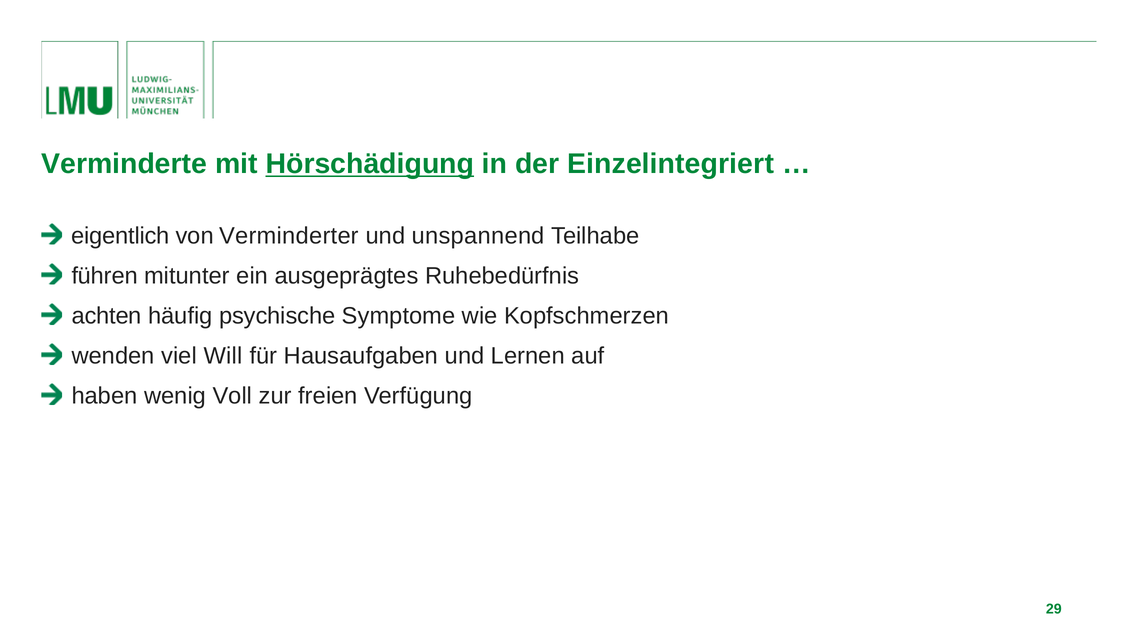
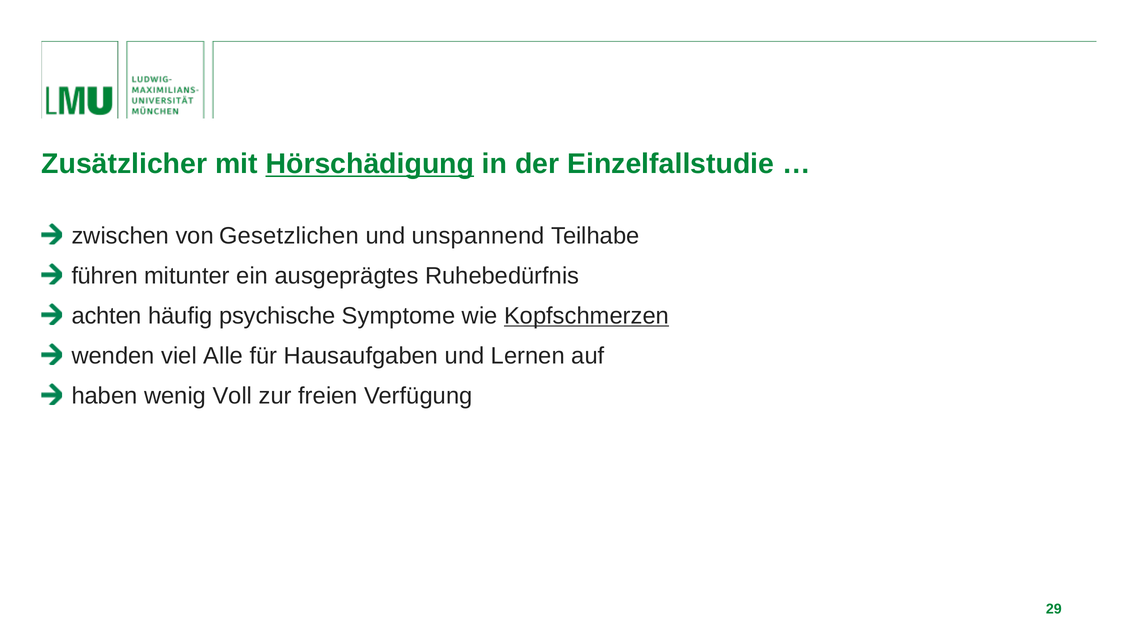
Verminderte: Verminderte -> Zusätzlicher
Einzelintegriert: Einzelintegriert -> Einzelfallstudie
eigentlich: eigentlich -> zwischen
Verminderter: Verminderter -> Gesetzlichen
Kopfschmerzen underline: none -> present
Will: Will -> Alle
